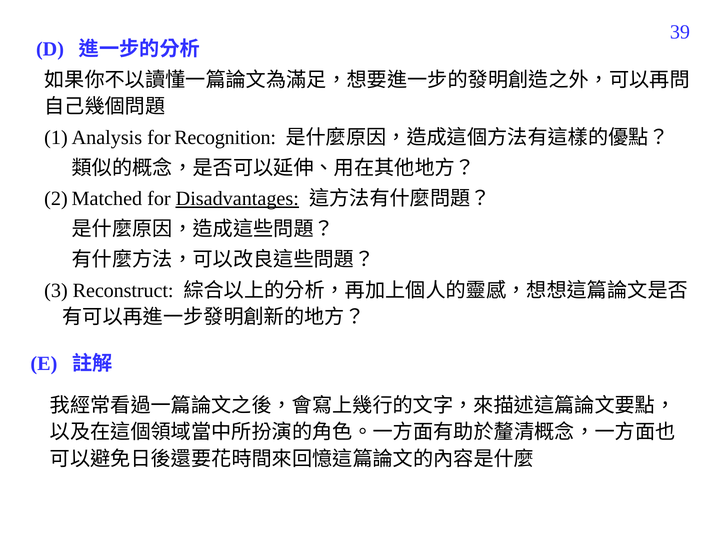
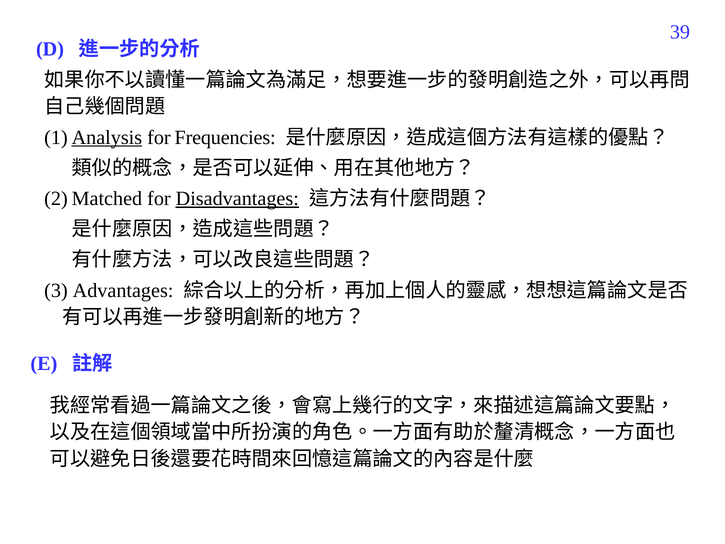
Analysis underline: none -> present
Recognition: Recognition -> Frequencies
Reconstruct: Reconstruct -> Advantages
